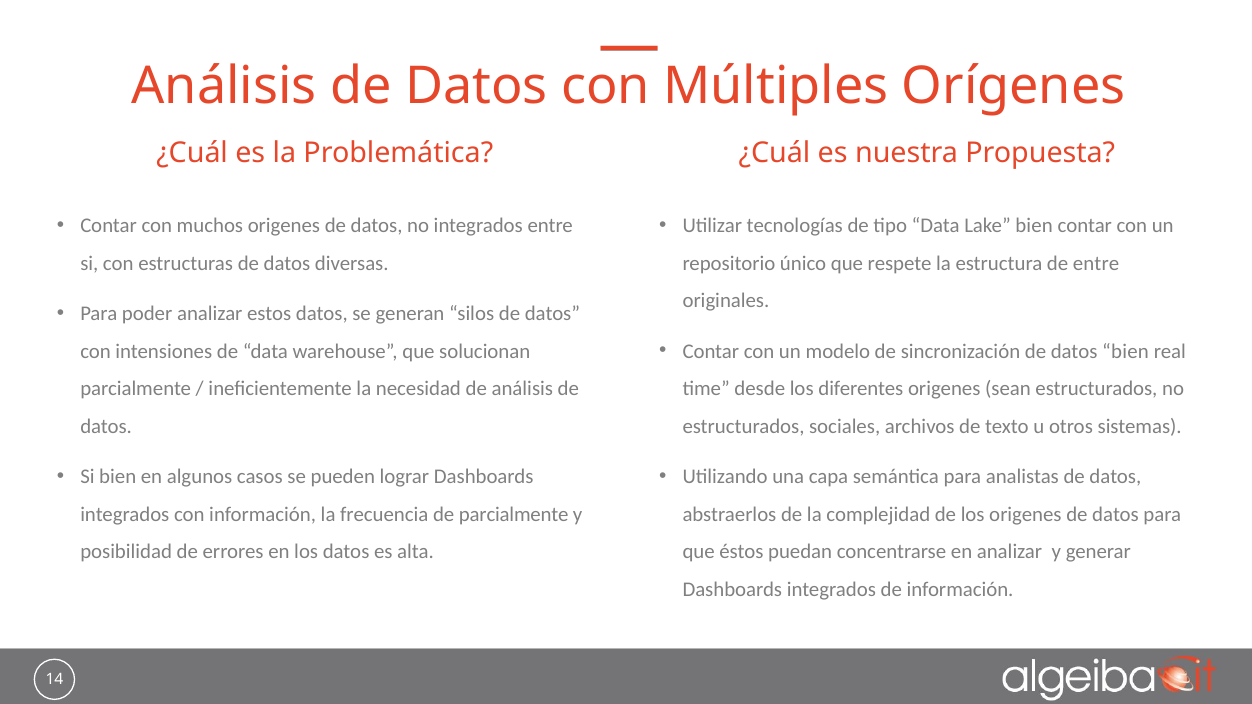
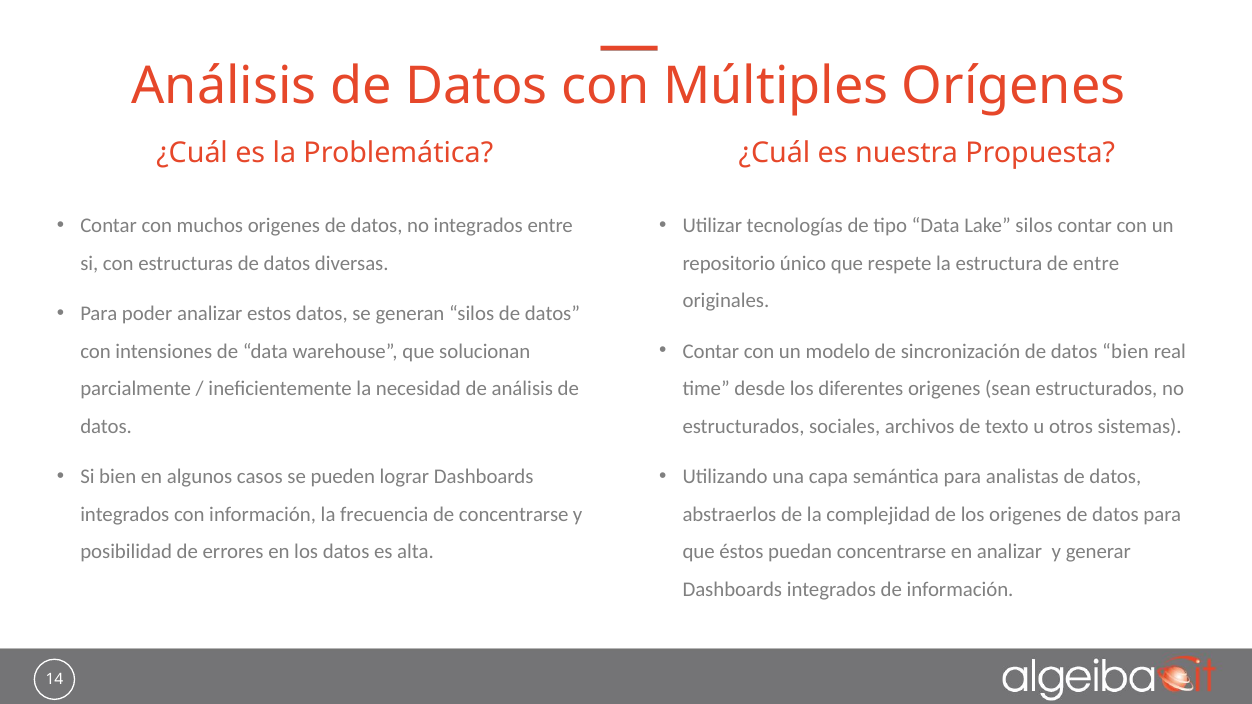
Lake bien: bien -> silos
de parcialmente: parcialmente -> concentrarse
